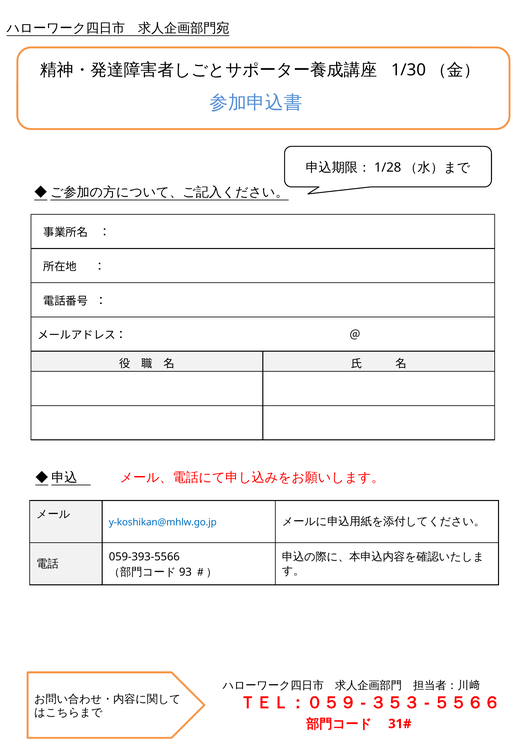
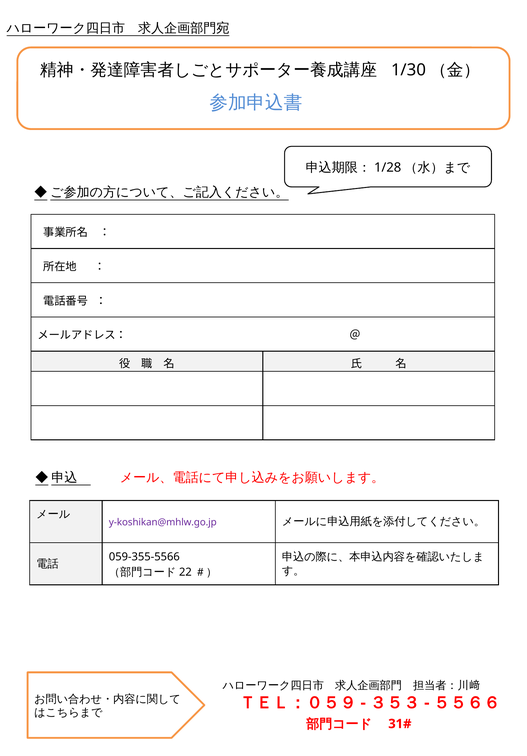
y-koshikan@mhlw.go.jp colour: blue -> purple
059-393-5566: 059-393-5566 -> 059-355-5566
93: 93 -> 22
